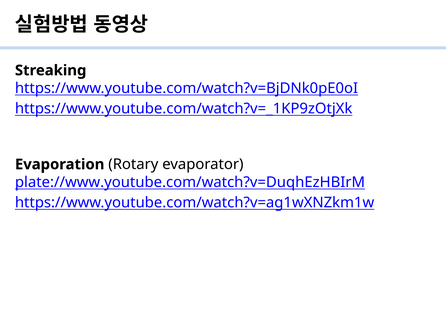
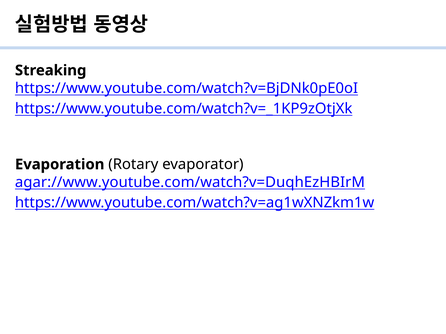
plate://www.youtube.com/watch?v=DuqhEzHBIrM: plate://www.youtube.com/watch?v=DuqhEzHBIrM -> agar://www.youtube.com/watch?v=DuqhEzHBIrM
